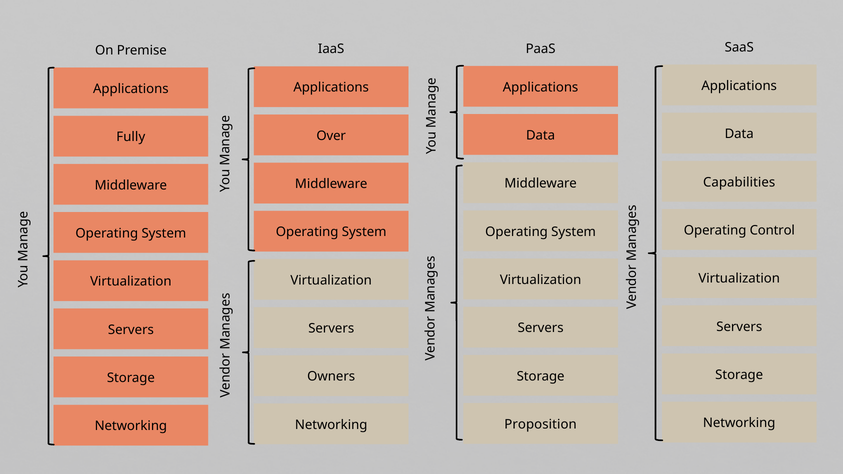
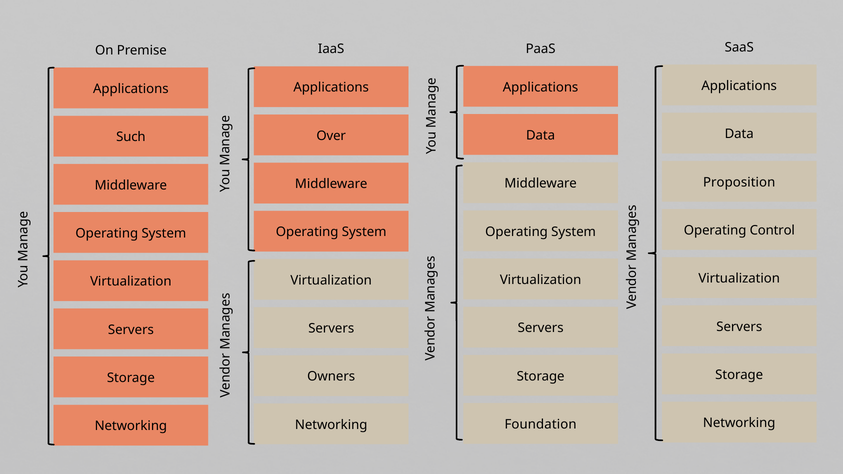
Fully: Fully -> Such
Capabilities: Capabilities -> Proposition
Proposition: Proposition -> Foundation
